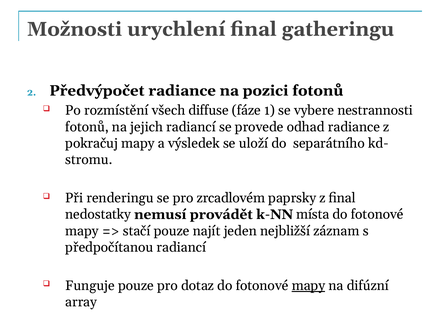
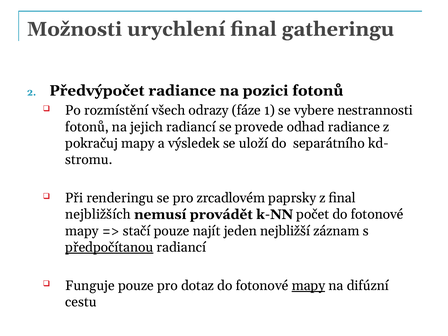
diffuse: diffuse -> odrazy
nedostatky: nedostatky -> nejbližších
místa: místa -> počet
předpočítanou underline: none -> present
array: array -> cestu
